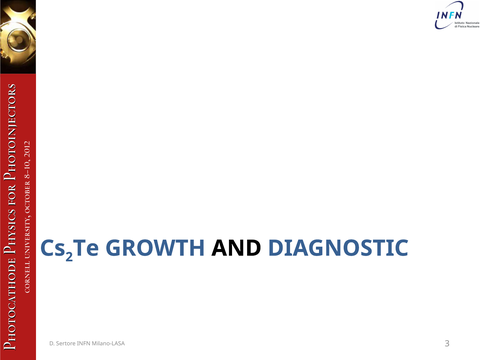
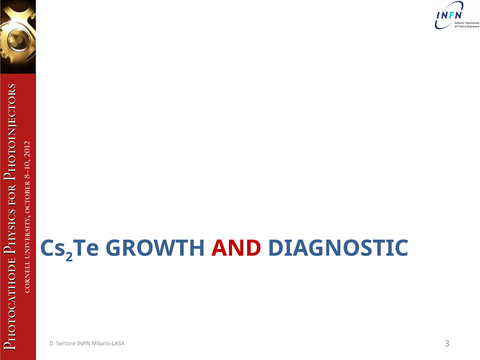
AND colour: black -> red
